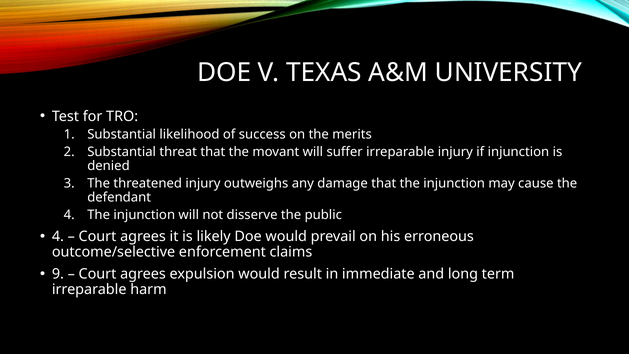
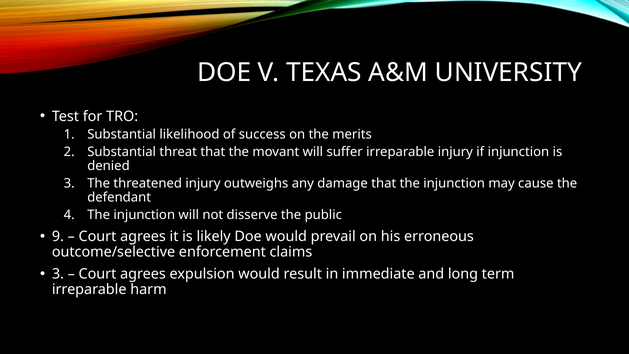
4 at (58, 236): 4 -> 9
9 at (58, 274): 9 -> 3
